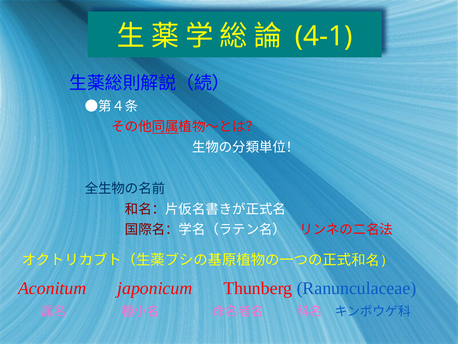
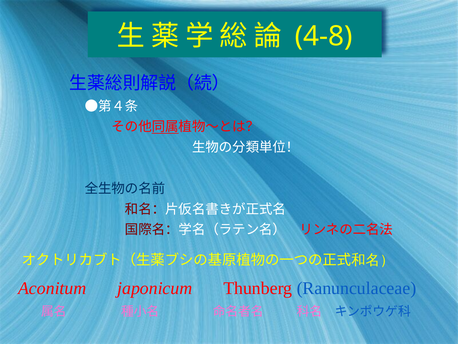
4-1: 4-1 -> 4-8
